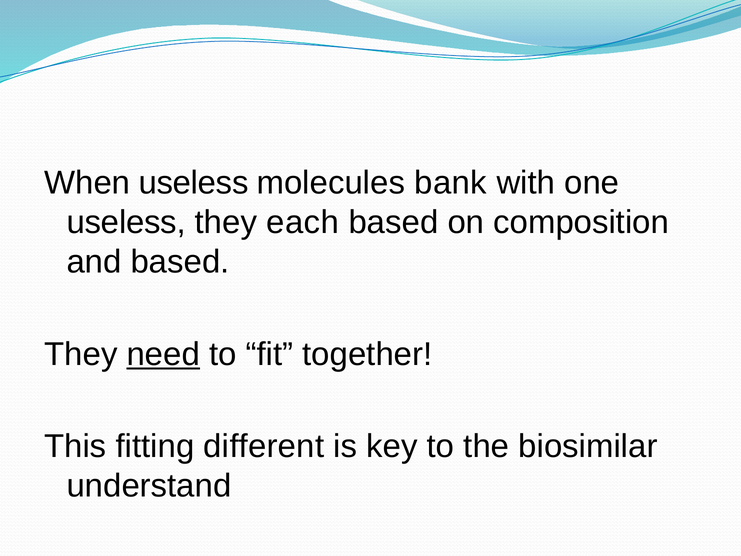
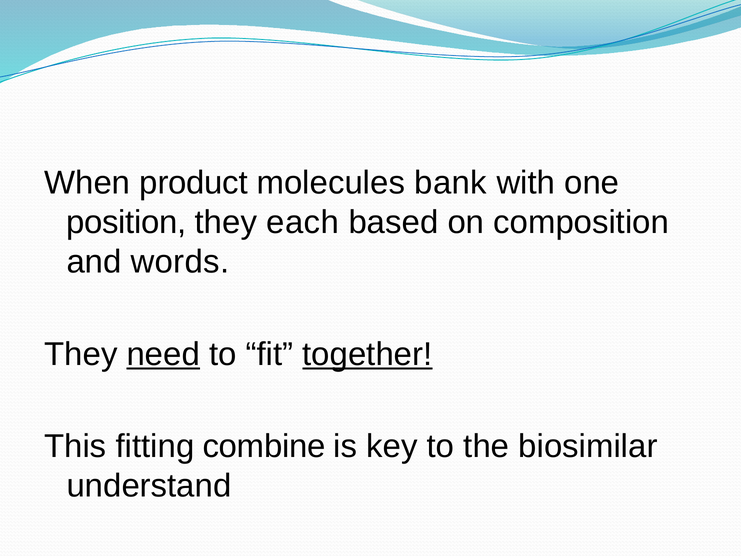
When useless: useless -> product
useless at (126, 222): useless -> position
and based: based -> words
together underline: none -> present
different: different -> combine
